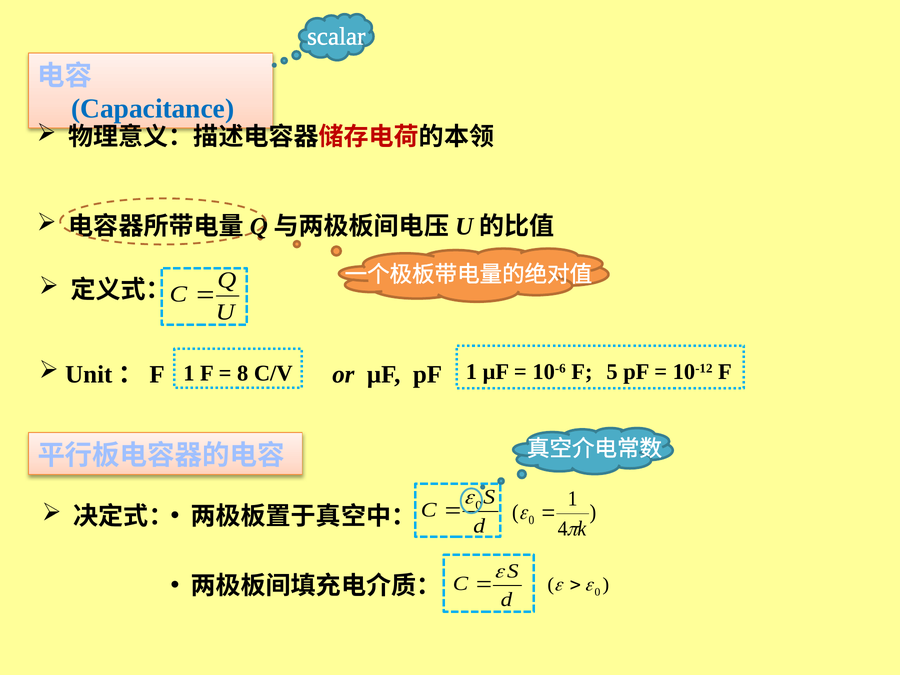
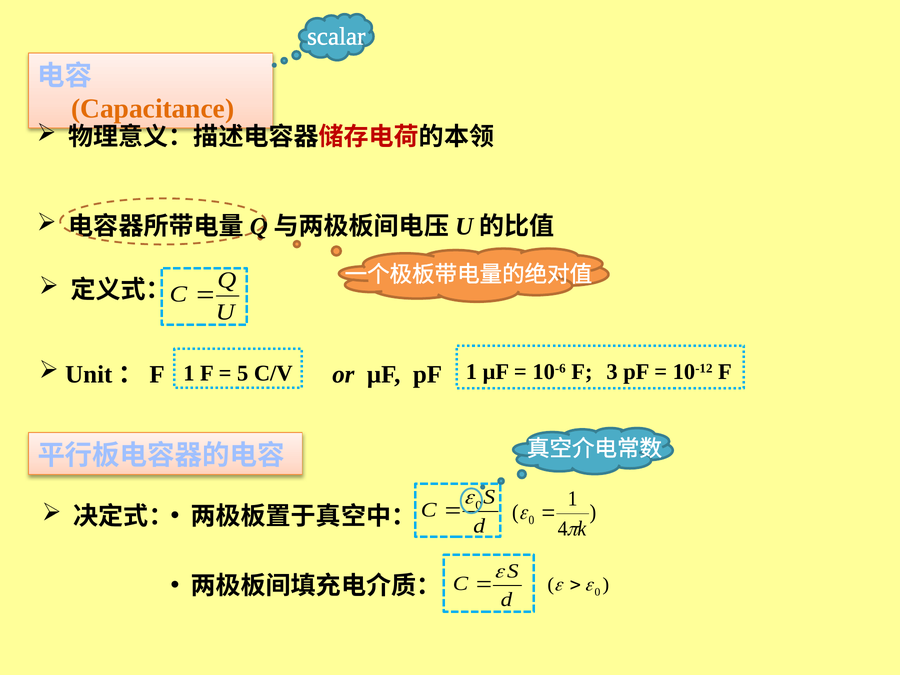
Capacitance colour: blue -> orange
5: 5 -> 3
8: 8 -> 5
